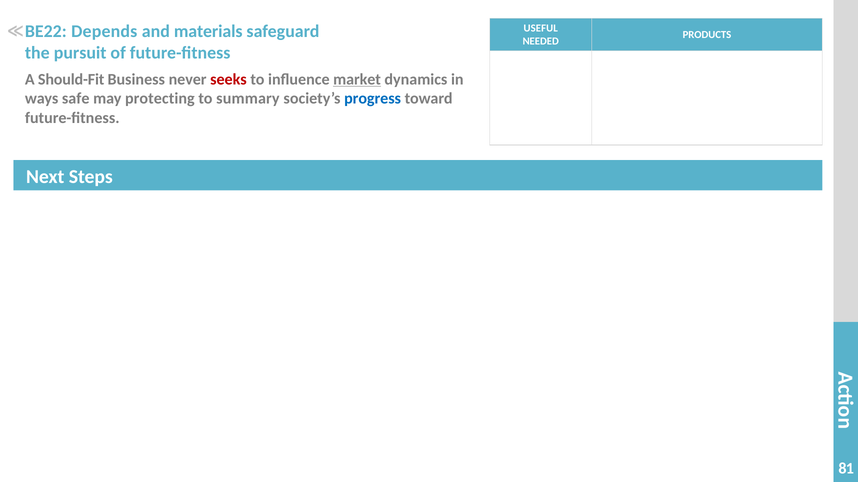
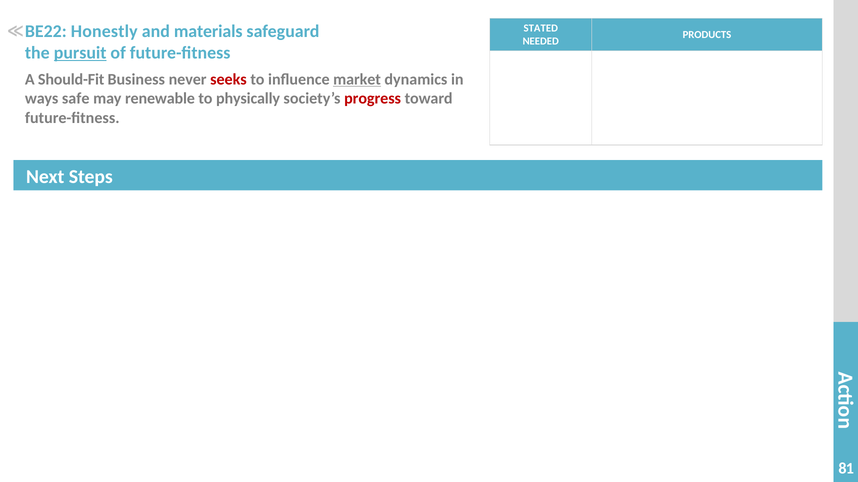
USEFUL: USEFUL -> STATED
Depends: Depends -> Honestly
pursuit underline: none -> present
protecting: protecting -> renewable
summary: summary -> physically
progress colour: blue -> red
